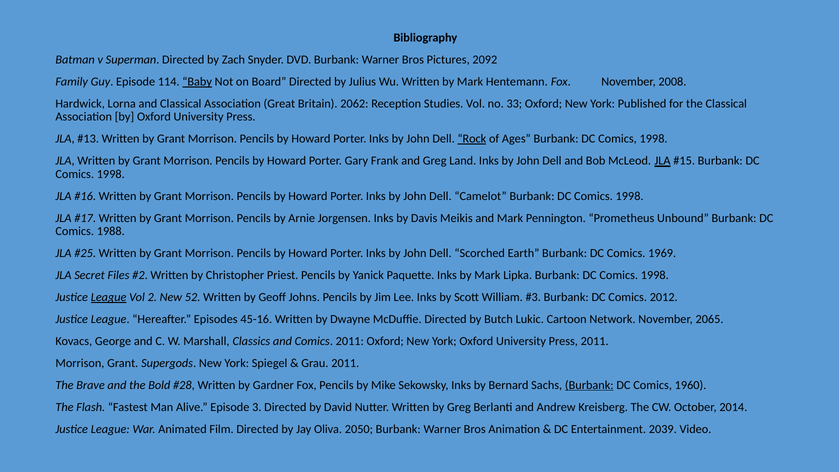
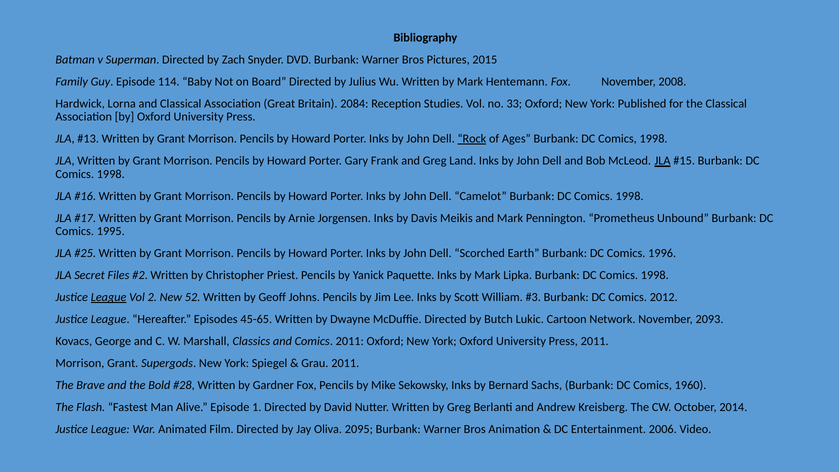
2092: 2092 -> 2015
Baby underline: present -> none
2062: 2062 -> 2084
1988: 1988 -> 1995
1969: 1969 -> 1996
45-16: 45-16 -> 45-65
2065: 2065 -> 2093
Burbank at (589, 385) underline: present -> none
3: 3 -> 1
2050: 2050 -> 2095
2039: 2039 -> 2006
